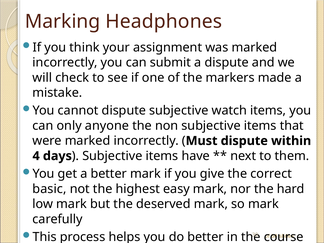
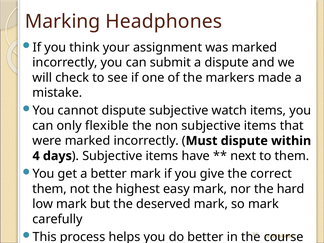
anyone: anyone -> flexible
basic at (49, 189): basic -> them
